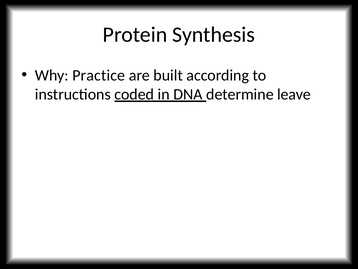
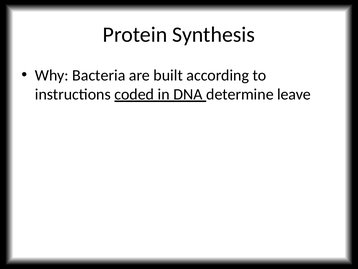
Practice: Practice -> Bacteria
